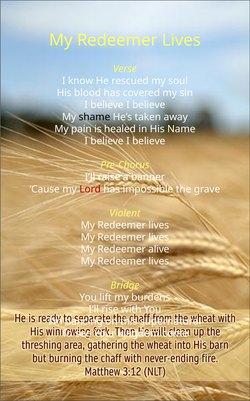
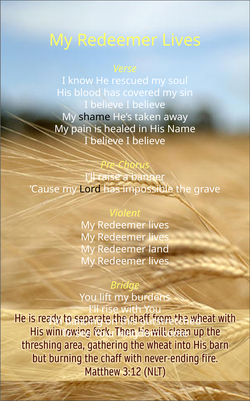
Lord colour: red -> black
alive: alive -> land
supernatural: supernatural -> outstretched
